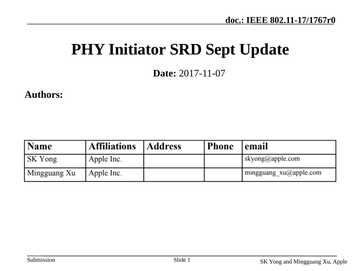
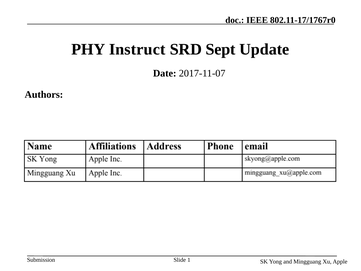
Initiator: Initiator -> Instruct
